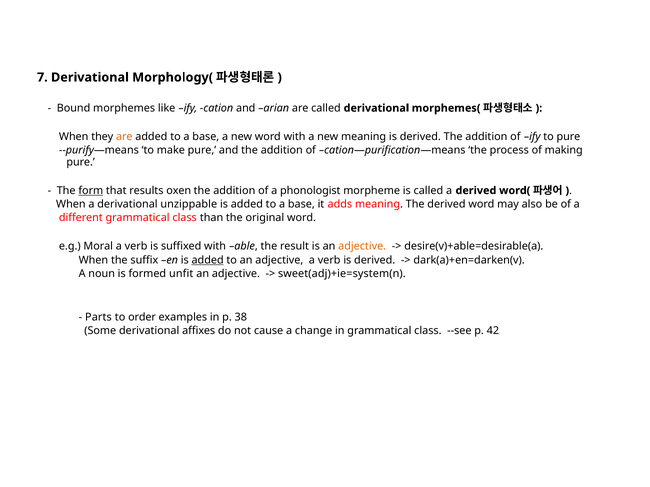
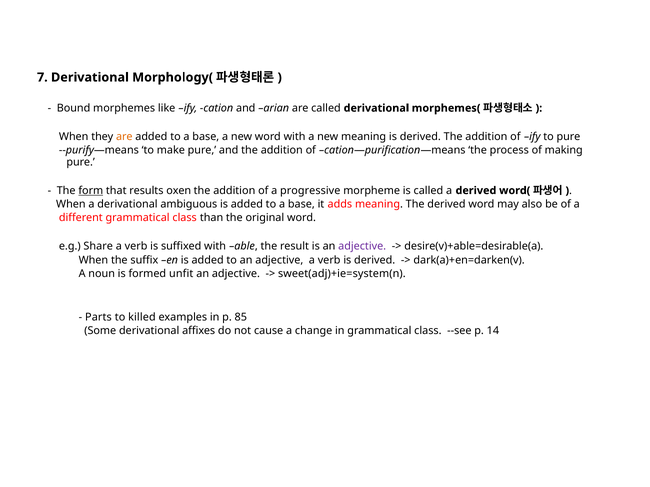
phonologist: phonologist -> progressive
unzippable: unzippable -> ambiguous
Moral: Moral -> Share
adjective at (362, 247) colour: orange -> purple
added at (208, 260) underline: present -> none
order: order -> killed
38: 38 -> 85
42: 42 -> 14
